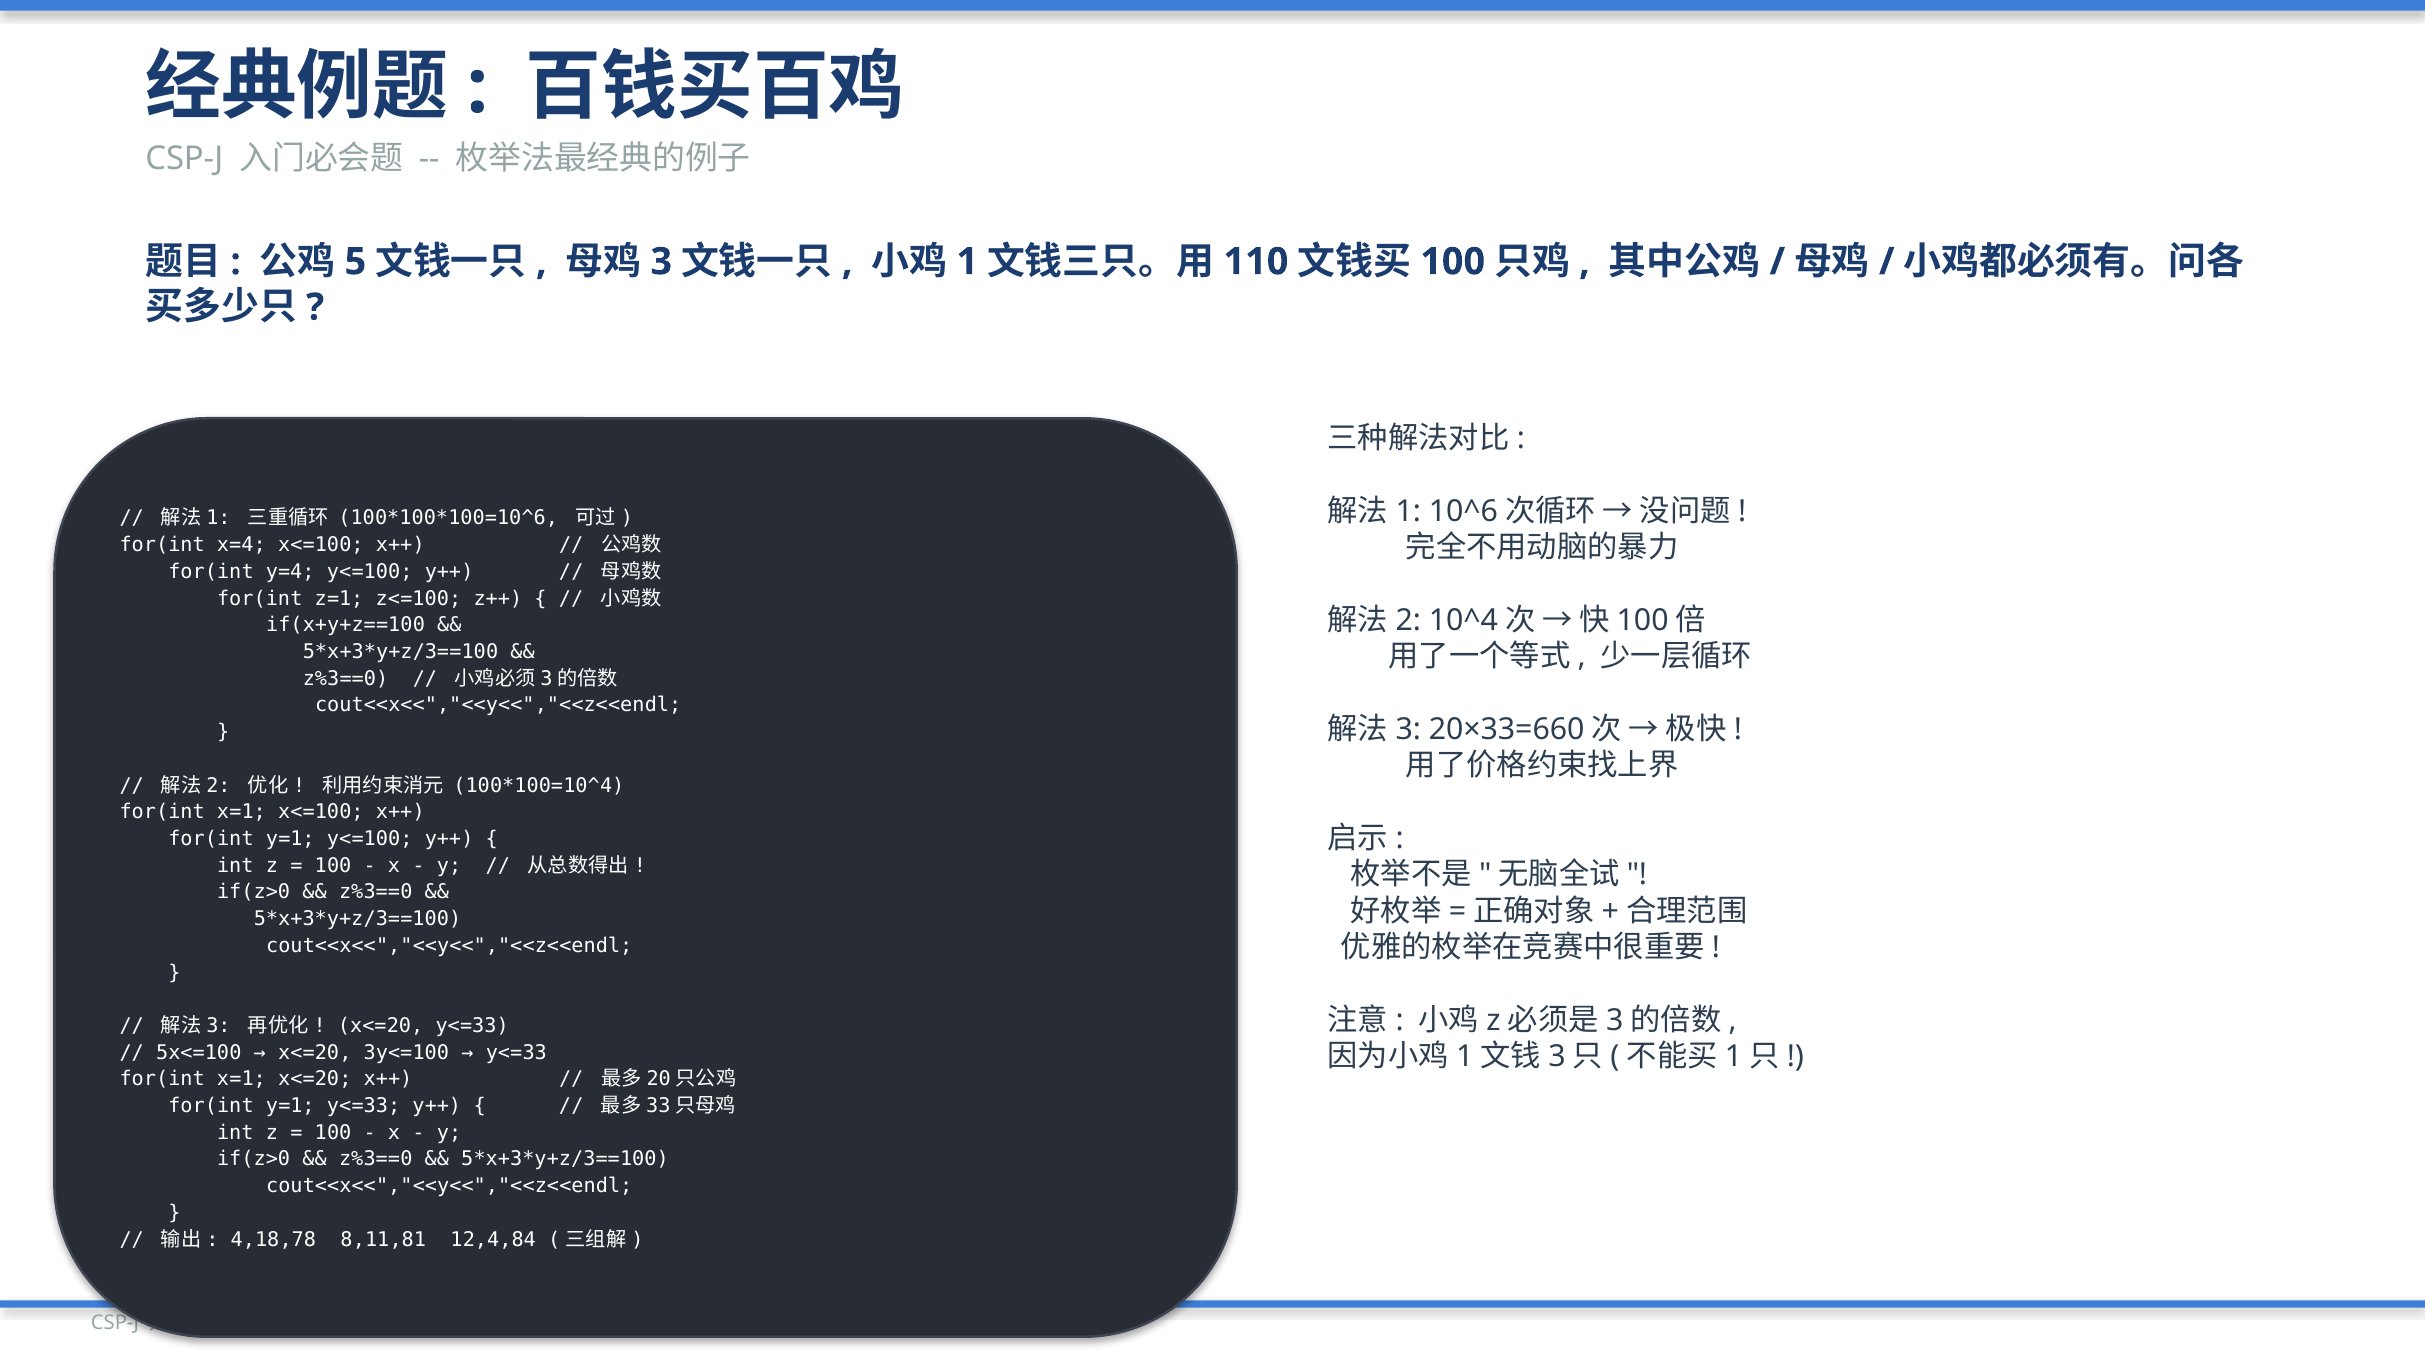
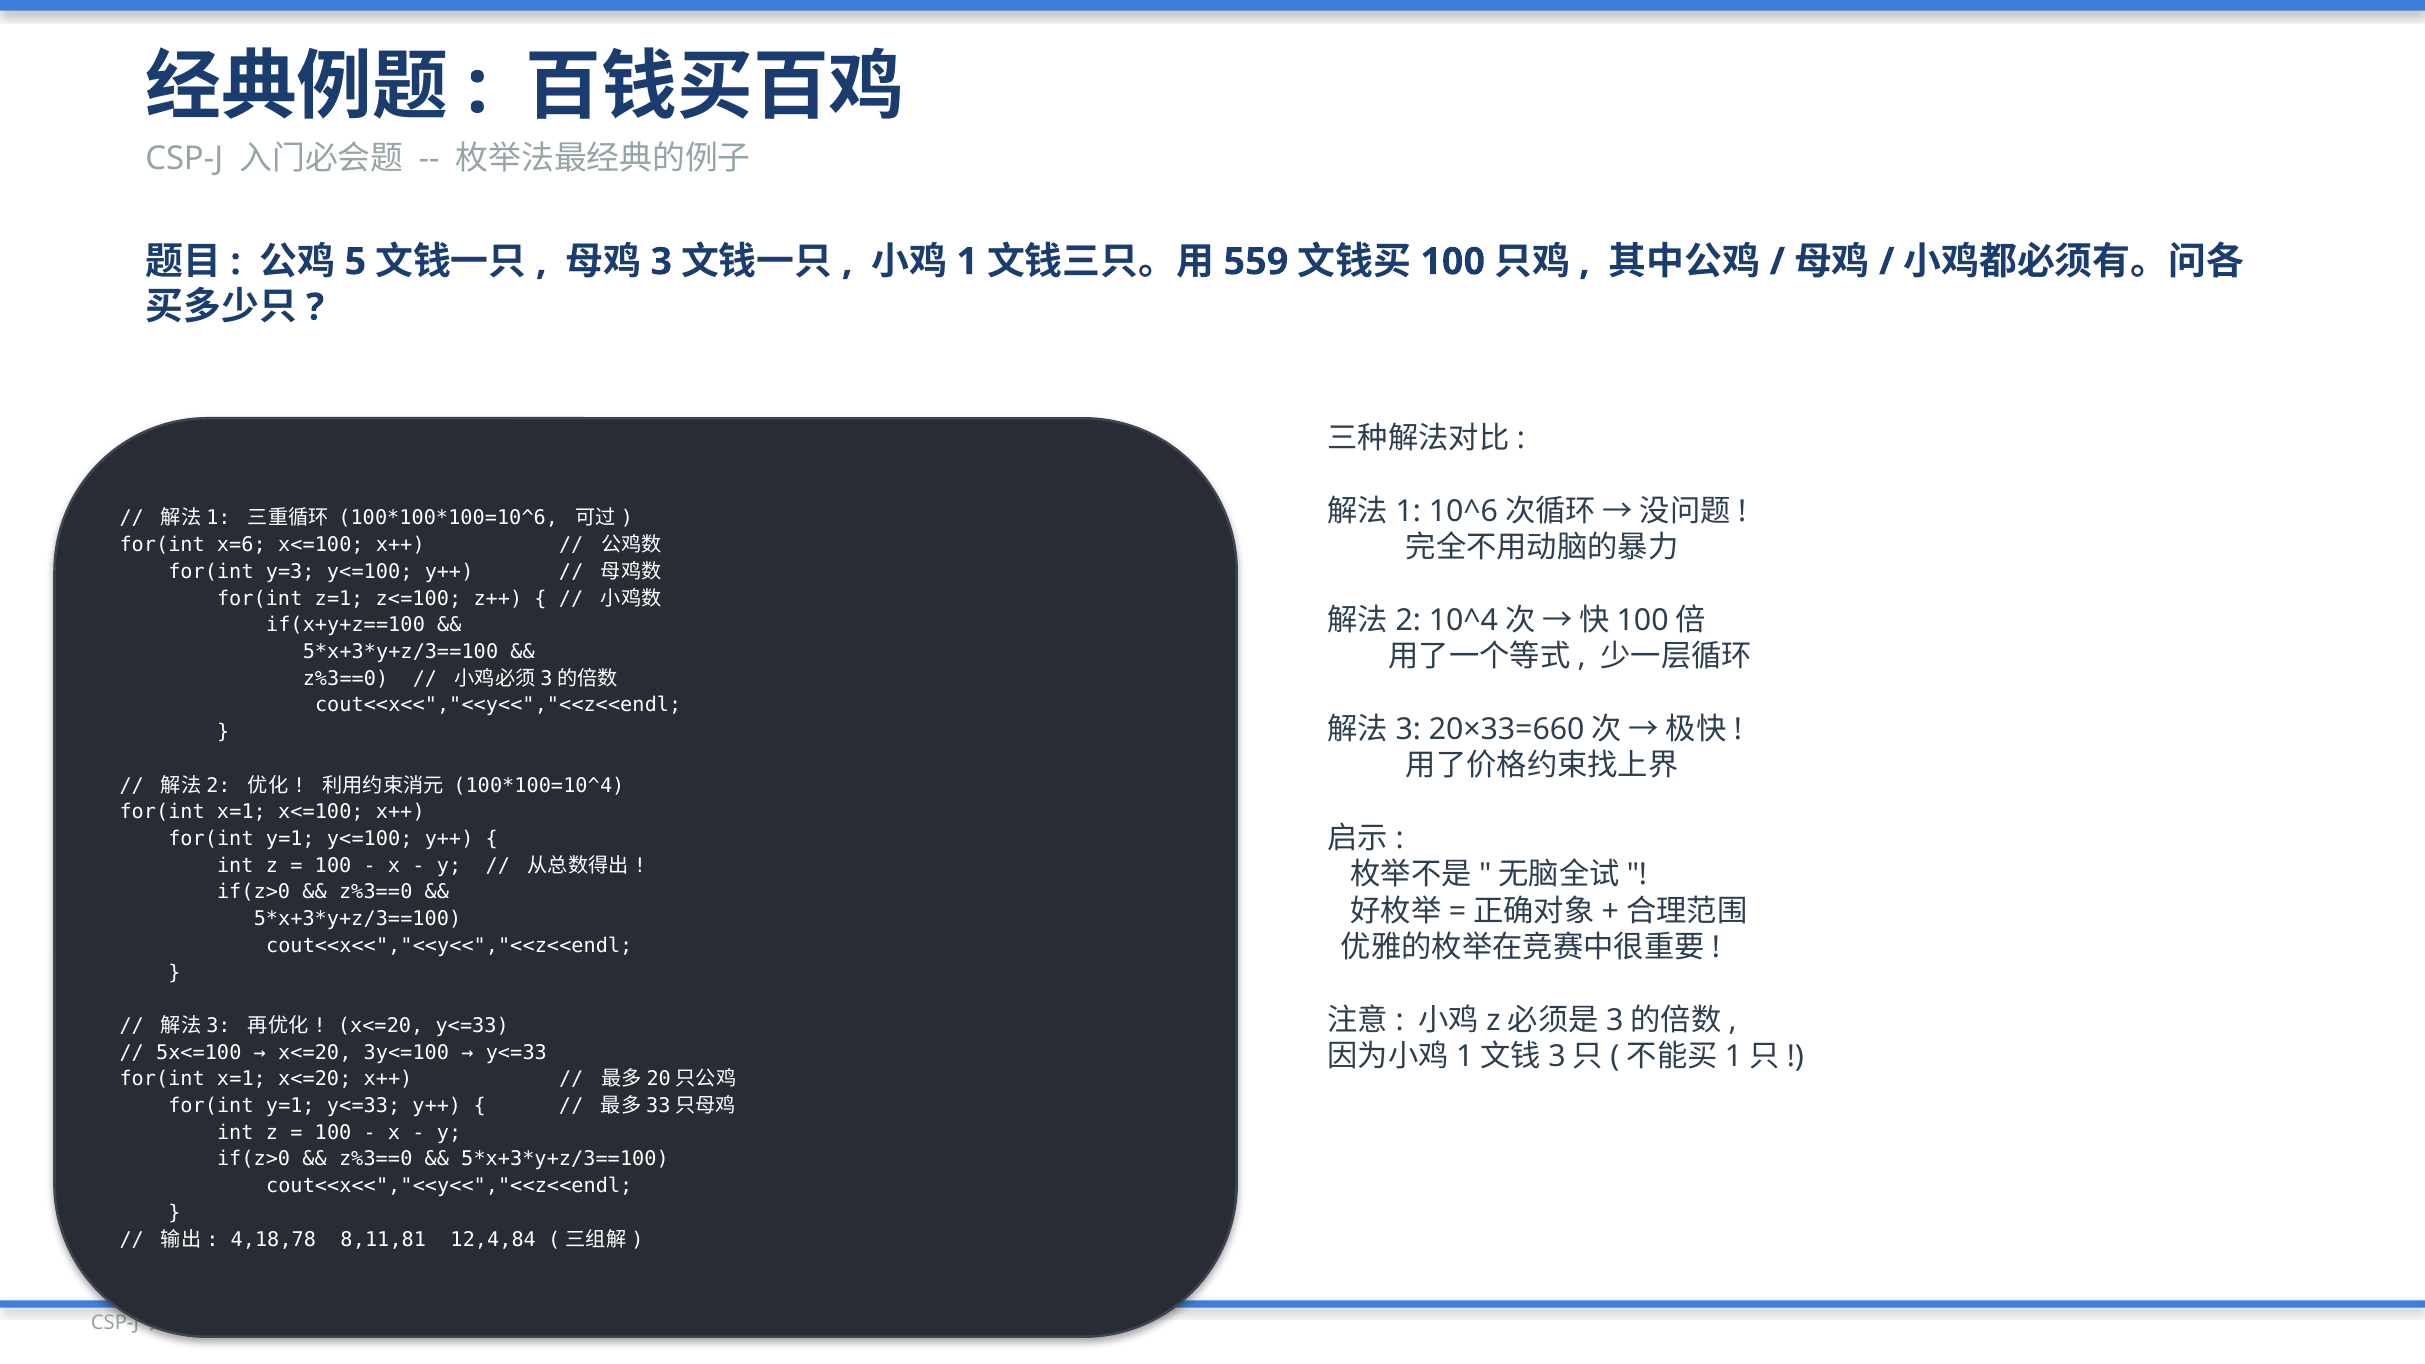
110: 110 -> 559
x=4: x=4 -> x=6
y=4: y=4 -> y=3
